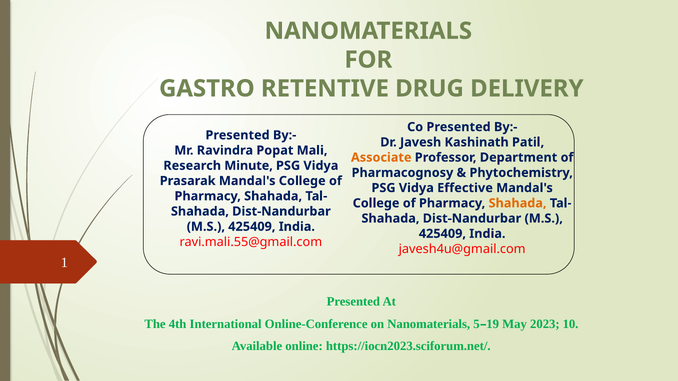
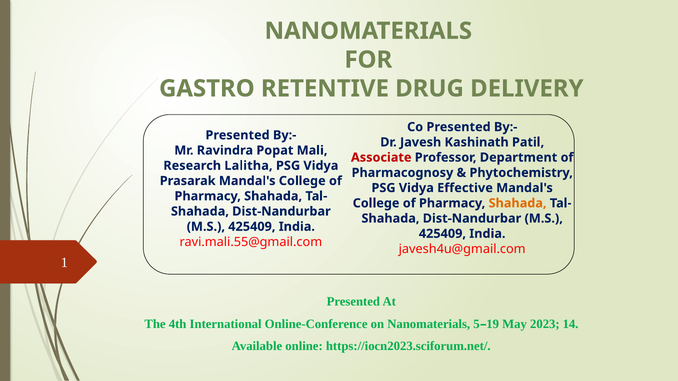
Associate colour: orange -> red
Minute: Minute -> Lalitha
10: 10 -> 14
